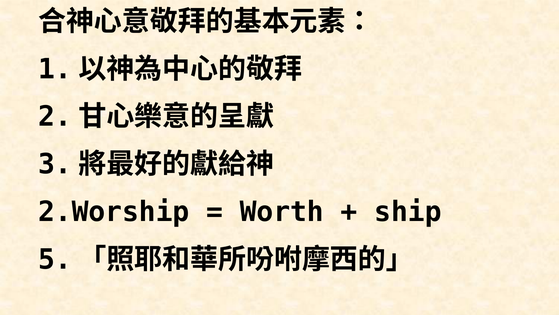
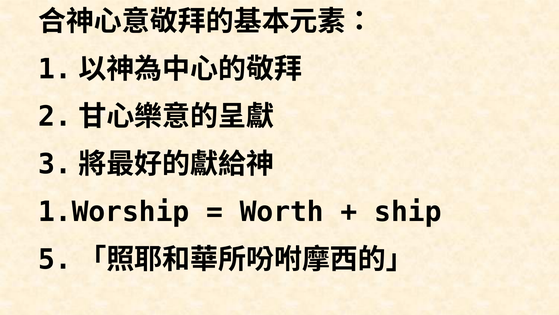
2.Worship: 2.Worship -> 1.Worship
